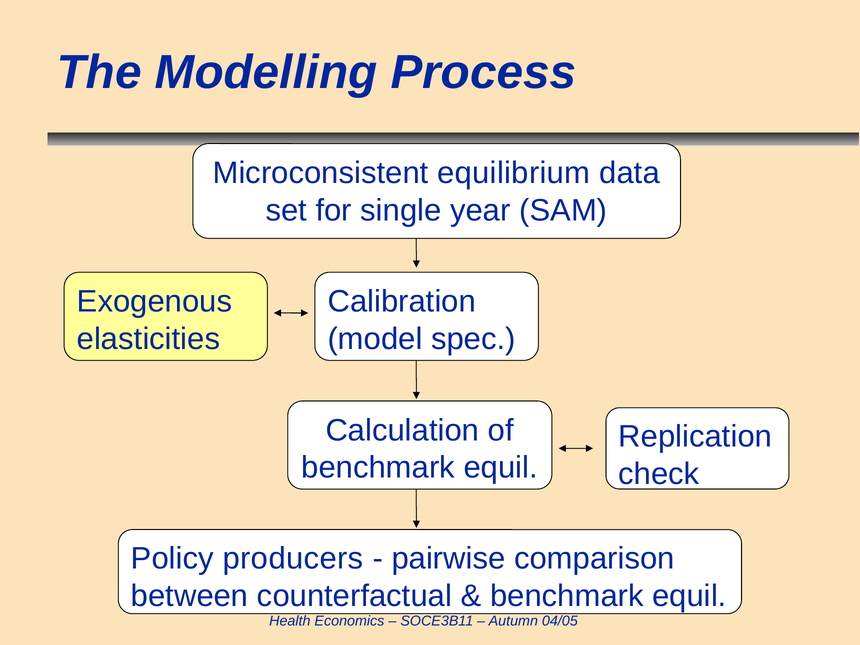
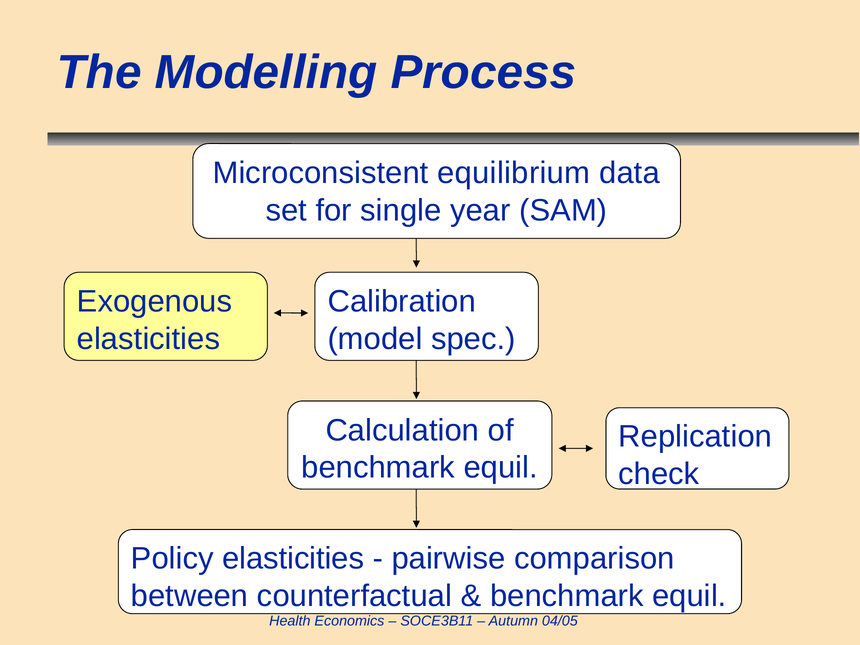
Policy producers: producers -> elasticities
